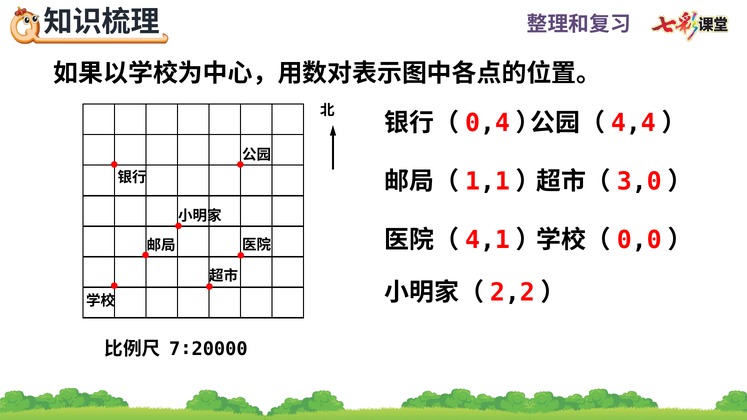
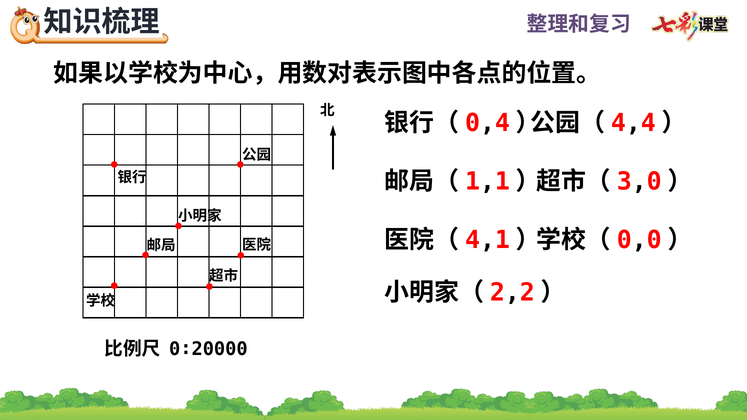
7∶20000: 7∶20000 -> 0∶20000
